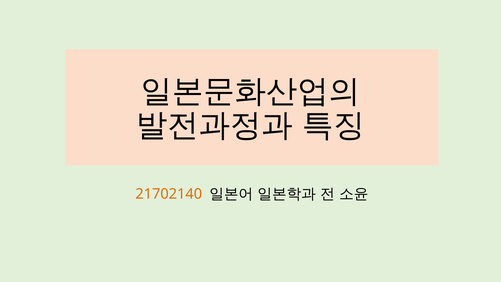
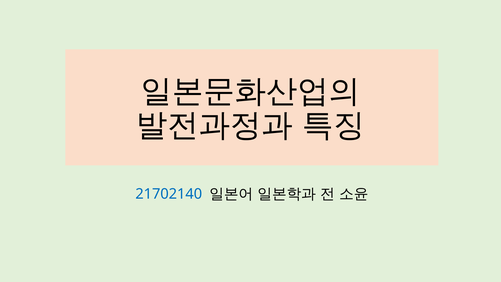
21702140 colour: orange -> blue
